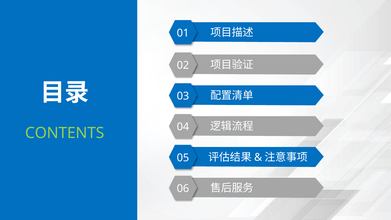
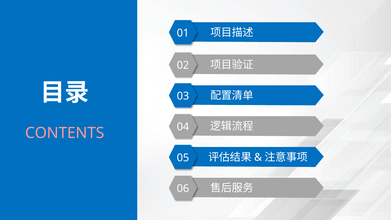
CONTENTS colour: light green -> pink
